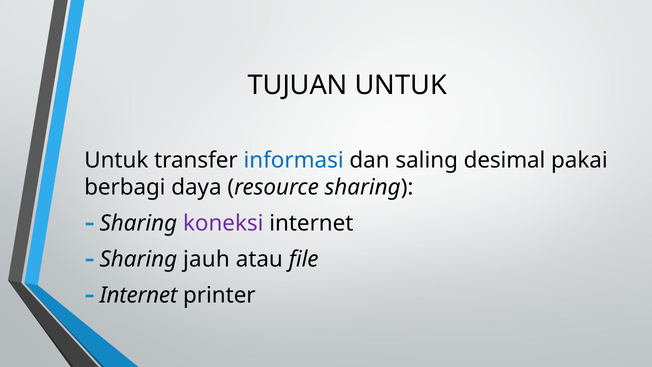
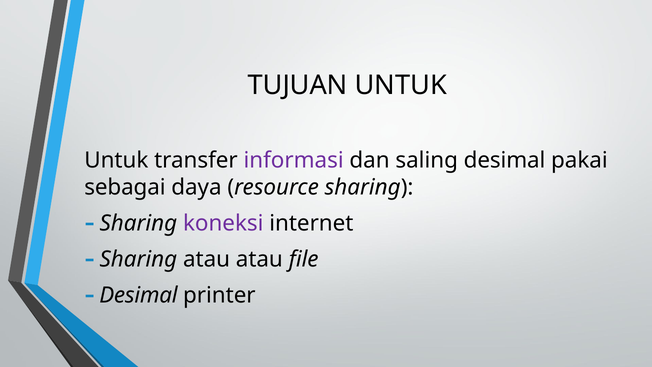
informasi colour: blue -> purple
berbagi: berbagi -> sebagai
Sharing jauh: jauh -> atau
Internet at (138, 295): Internet -> Desimal
